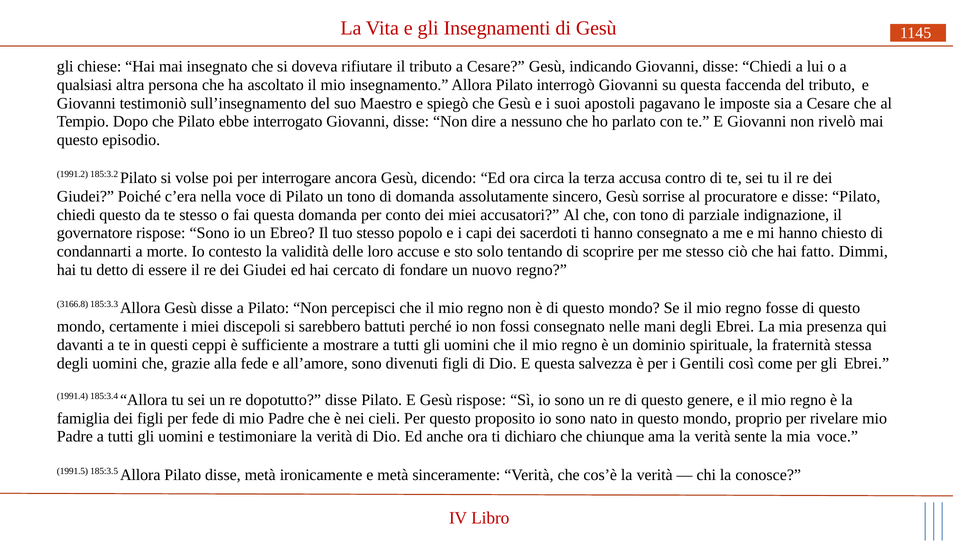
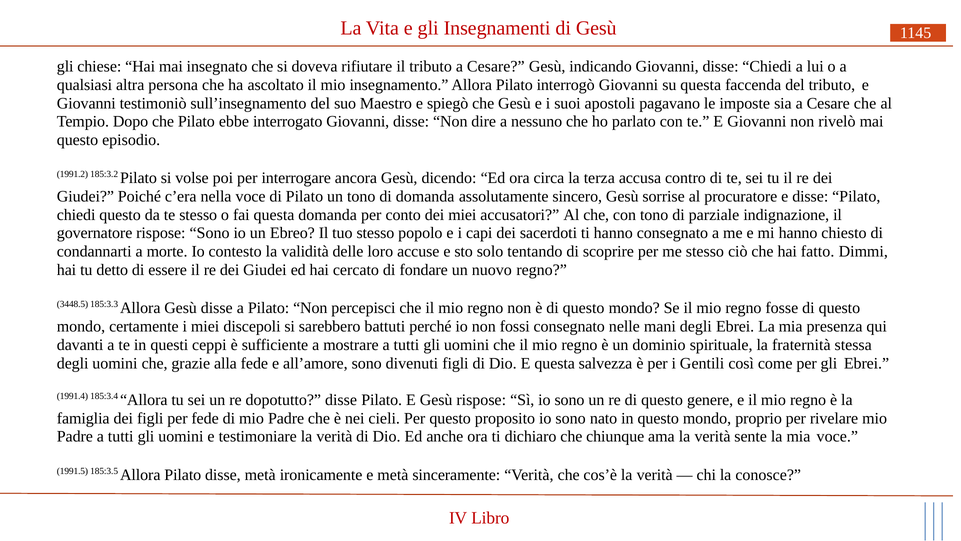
3166.8: 3166.8 -> 3448.5
